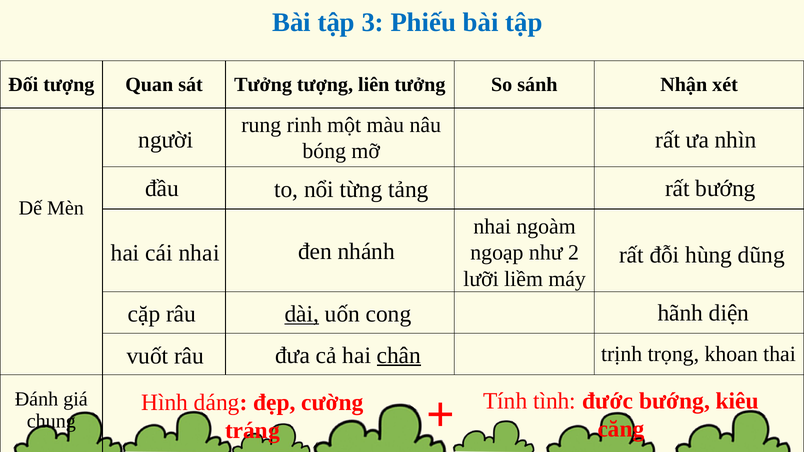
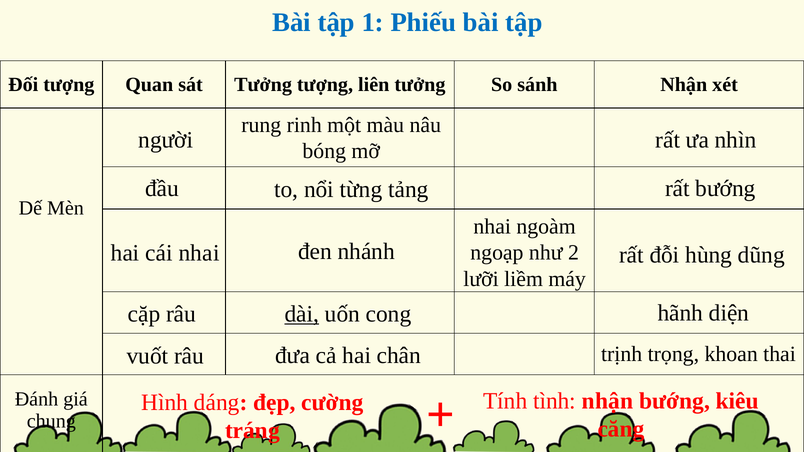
3: 3 -> 1
chân underline: present -> none
tình đước: đước -> nhận
